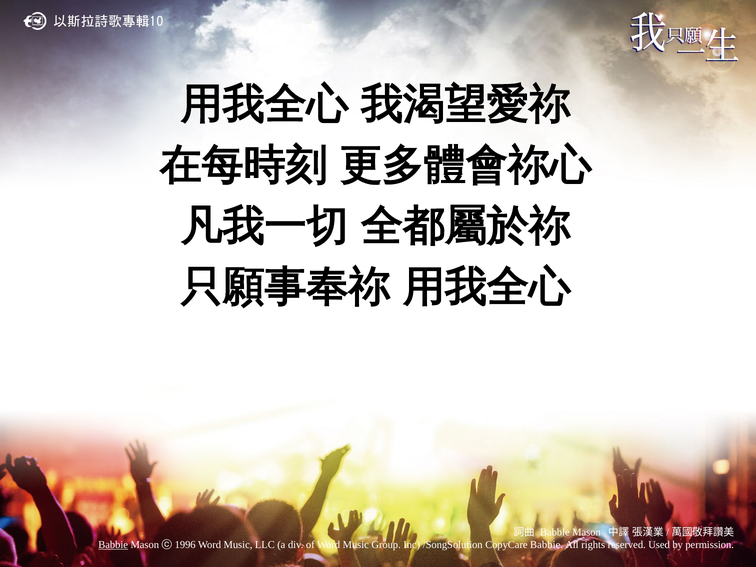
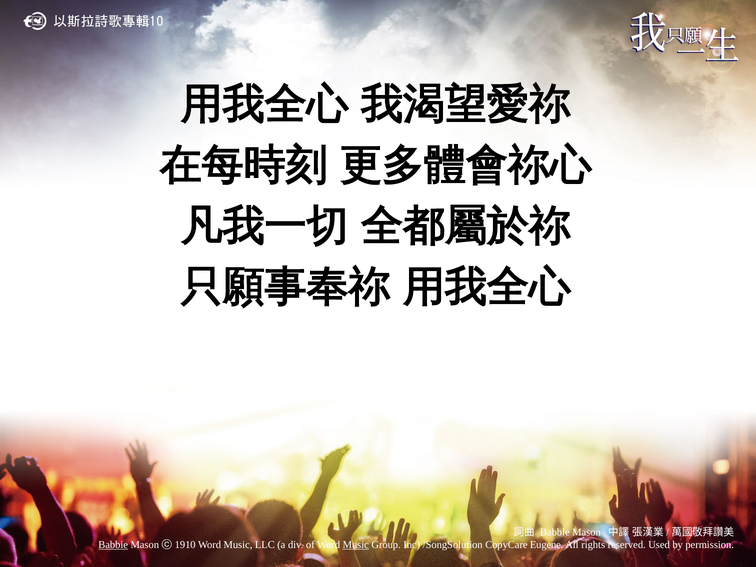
1996: 1996 -> 1910
Music at (356, 545) underline: none -> present
CopyCare Babbie: Babbie -> Eugene
